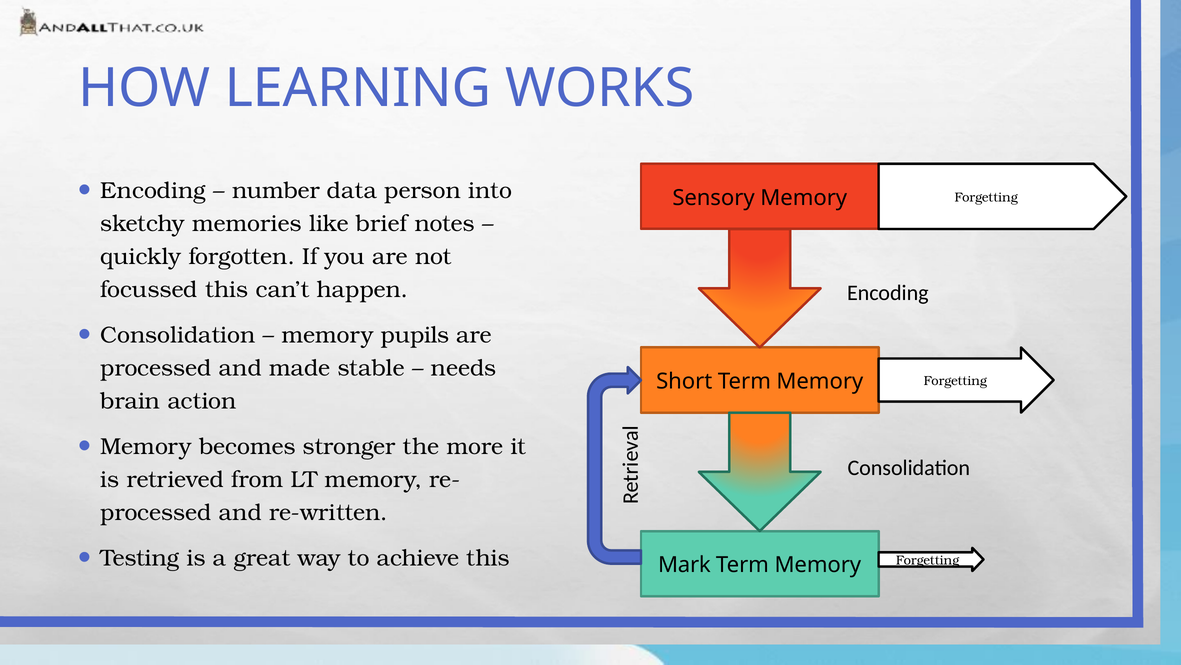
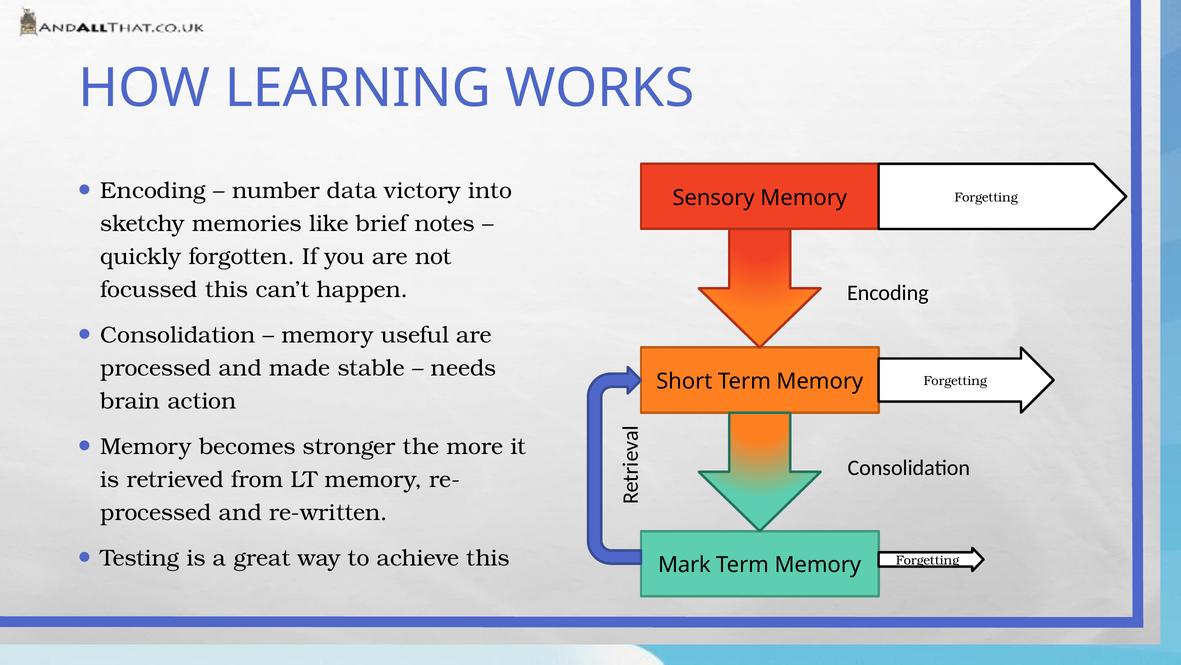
person: person -> victory
pupils: pupils -> useful
